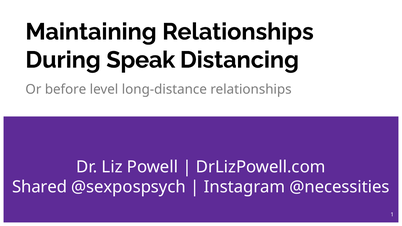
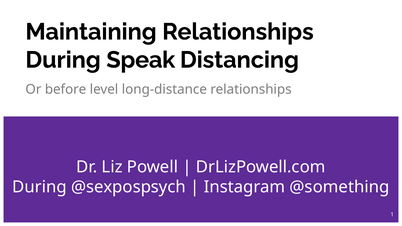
Shared at (40, 187): Shared -> During
@necessities: @necessities -> @something
